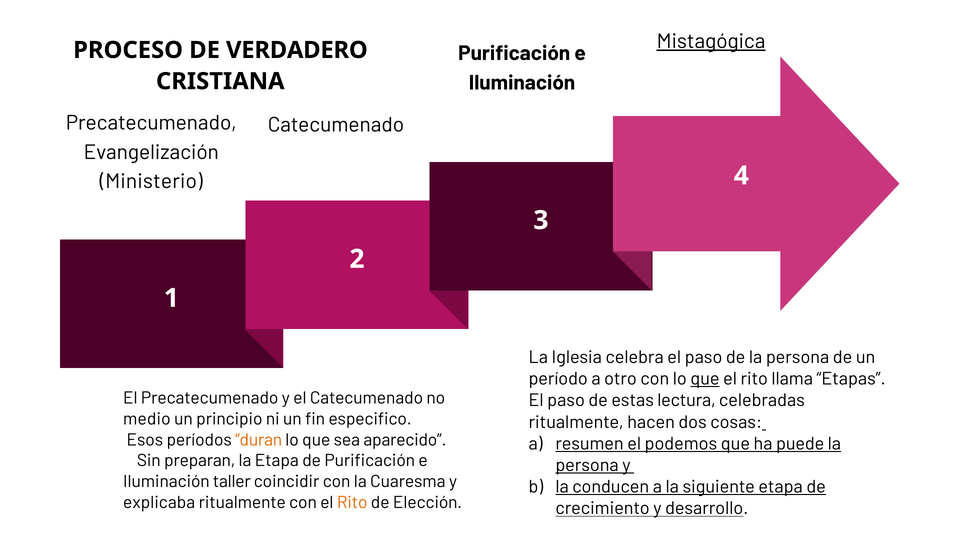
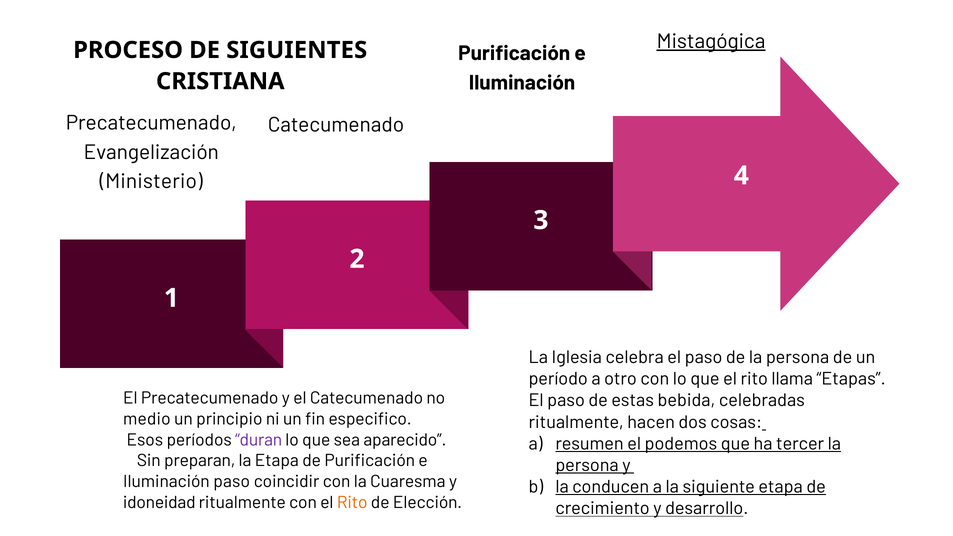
VERDADERO: VERDADERO -> SIGUIENTES
que at (705, 379) underline: present -> none
lectura: lectura -> bebida
duran colour: orange -> purple
puede: puede -> tercer
Iluminación taller: taller -> paso
explicaba: explicaba -> idoneidad
